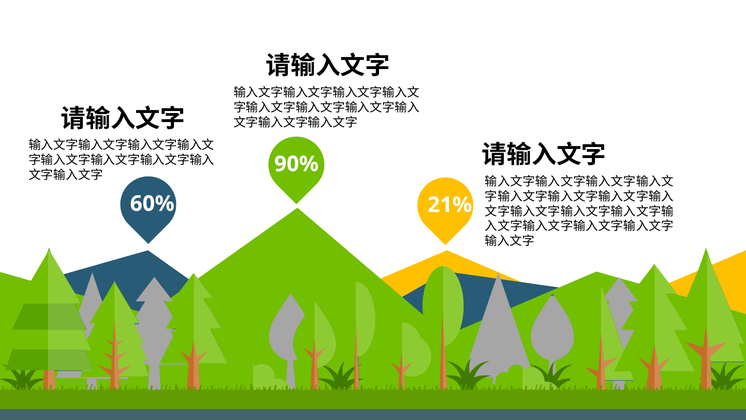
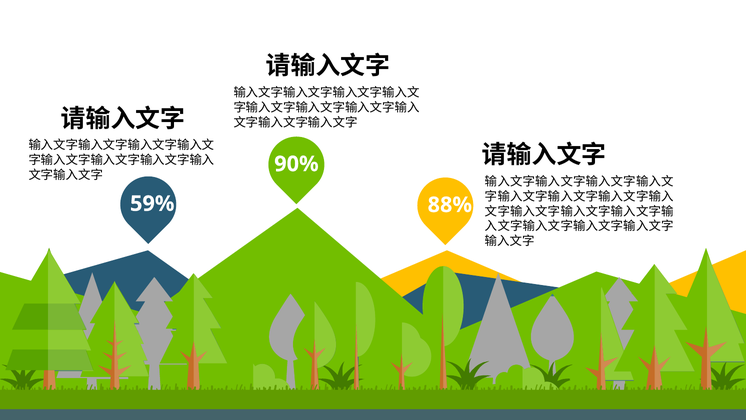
60%: 60% -> 59%
21%: 21% -> 88%
